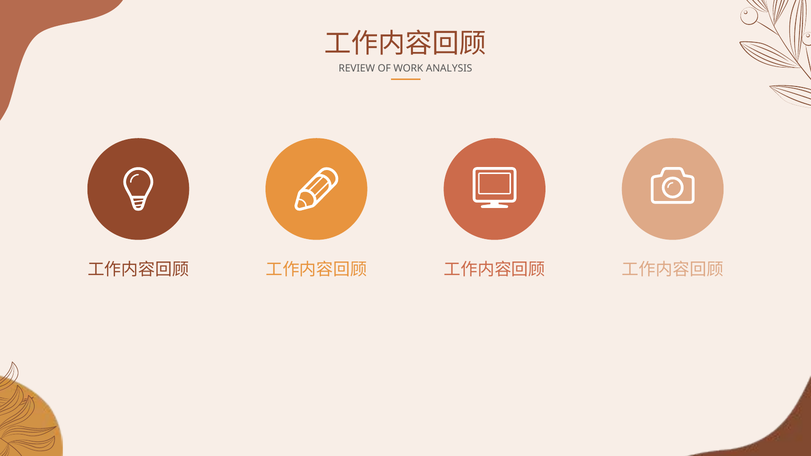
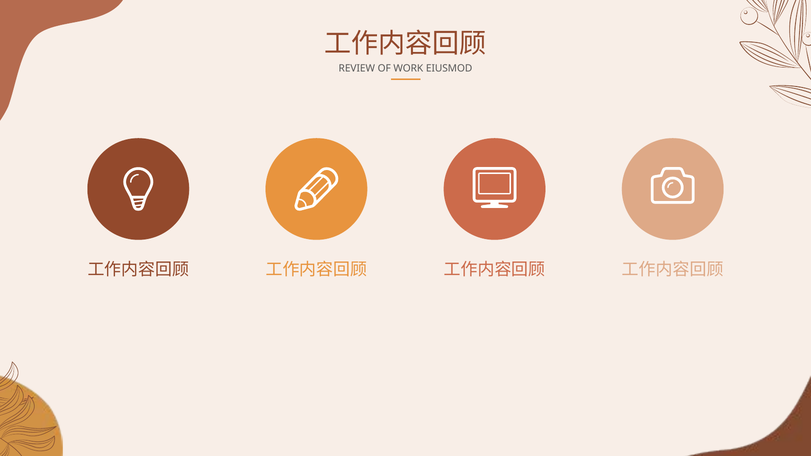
ANALYSIS: ANALYSIS -> EIUSMOD
